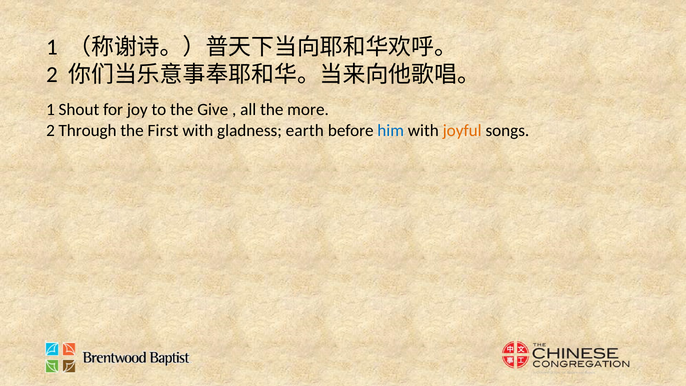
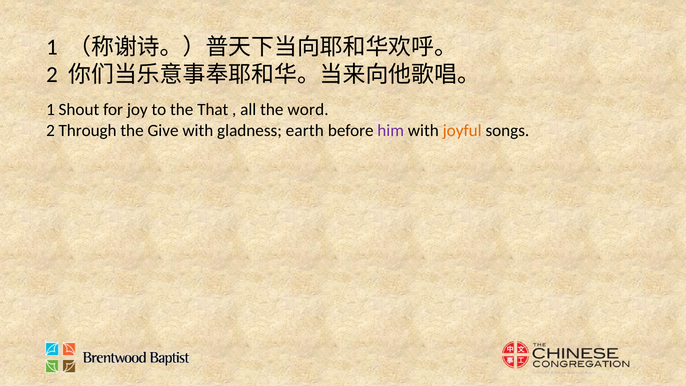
Give: Give -> That
more: more -> word
First: First -> Give
him colour: blue -> purple
